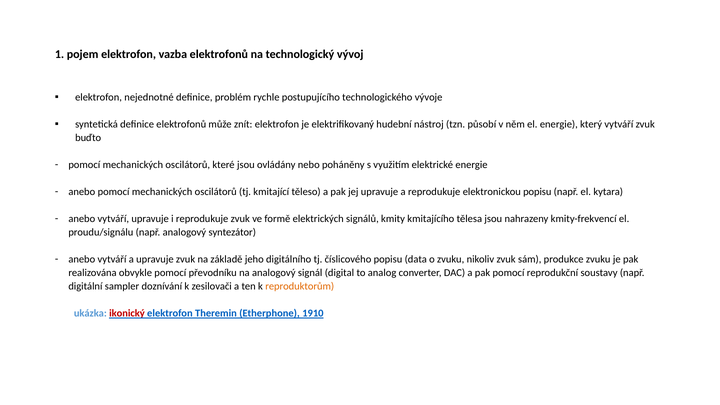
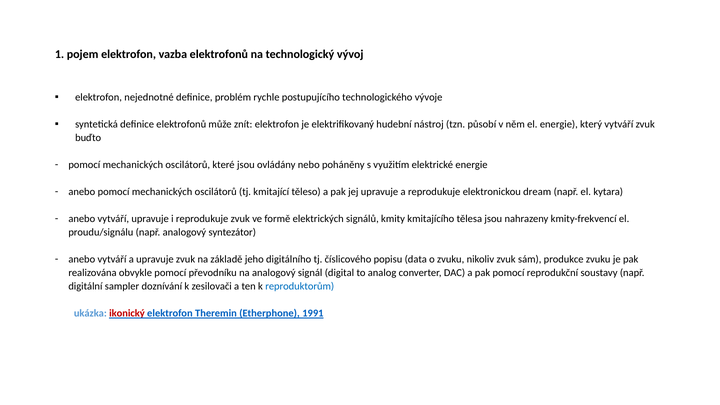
elektronickou popisu: popisu -> dream
reproduktorům colour: orange -> blue
1910: 1910 -> 1991
